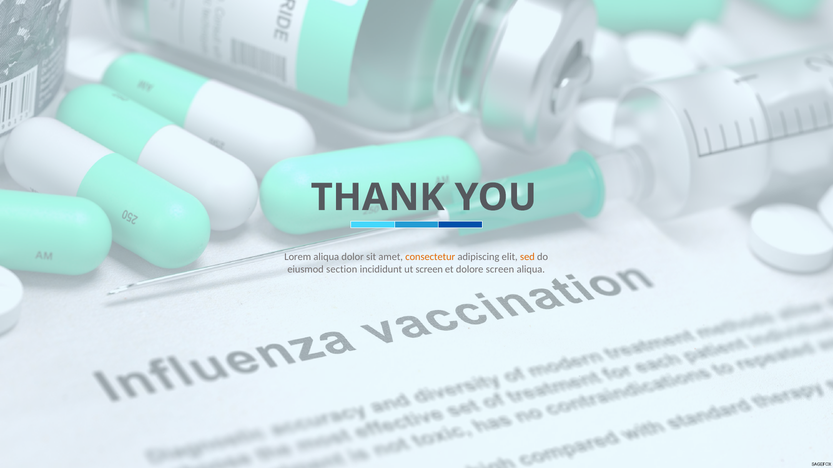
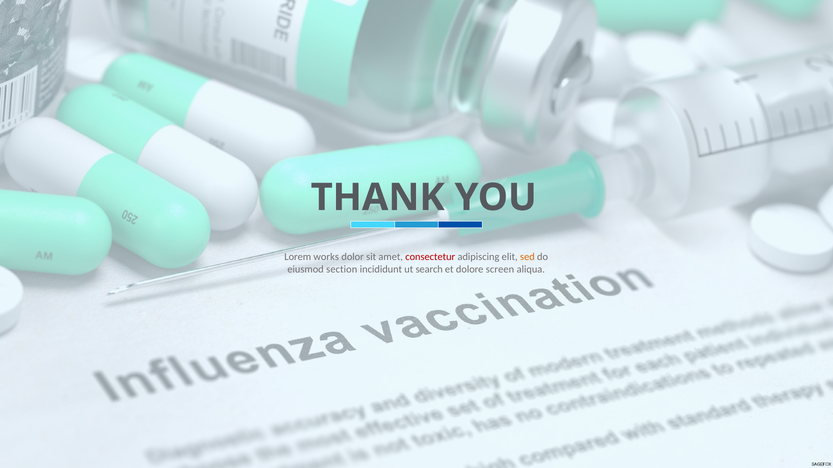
Lorem aliqua: aliqua -> works
consectetur colour: orange -> red
ut screen: screen -> search
